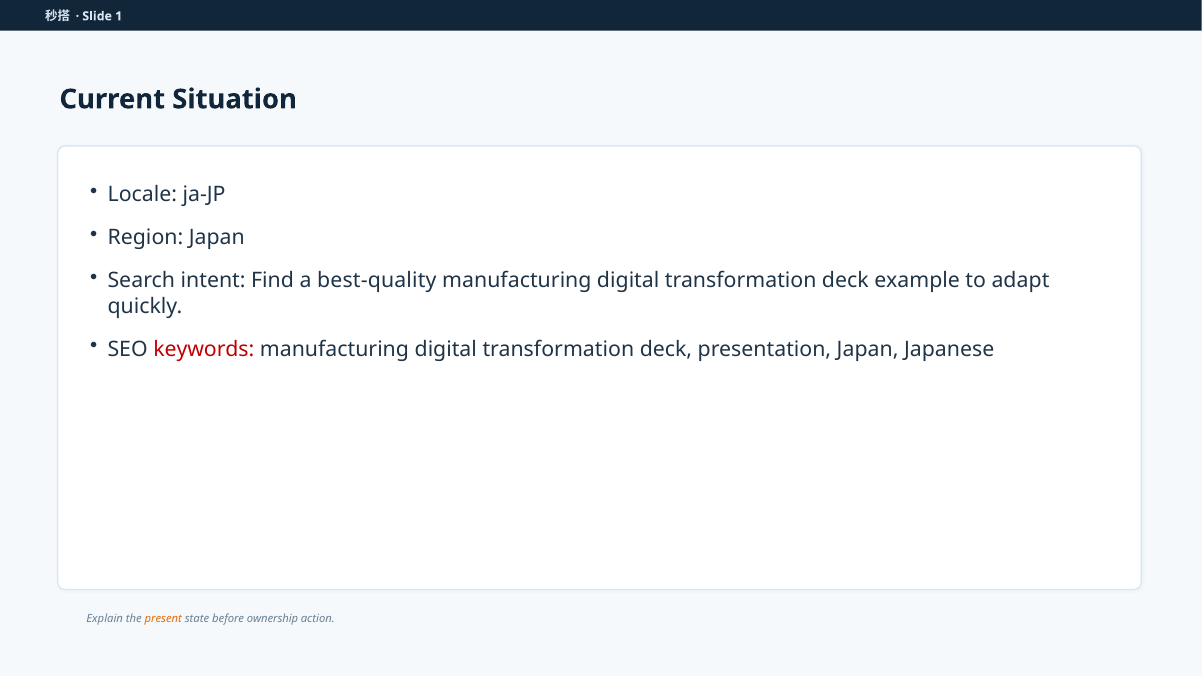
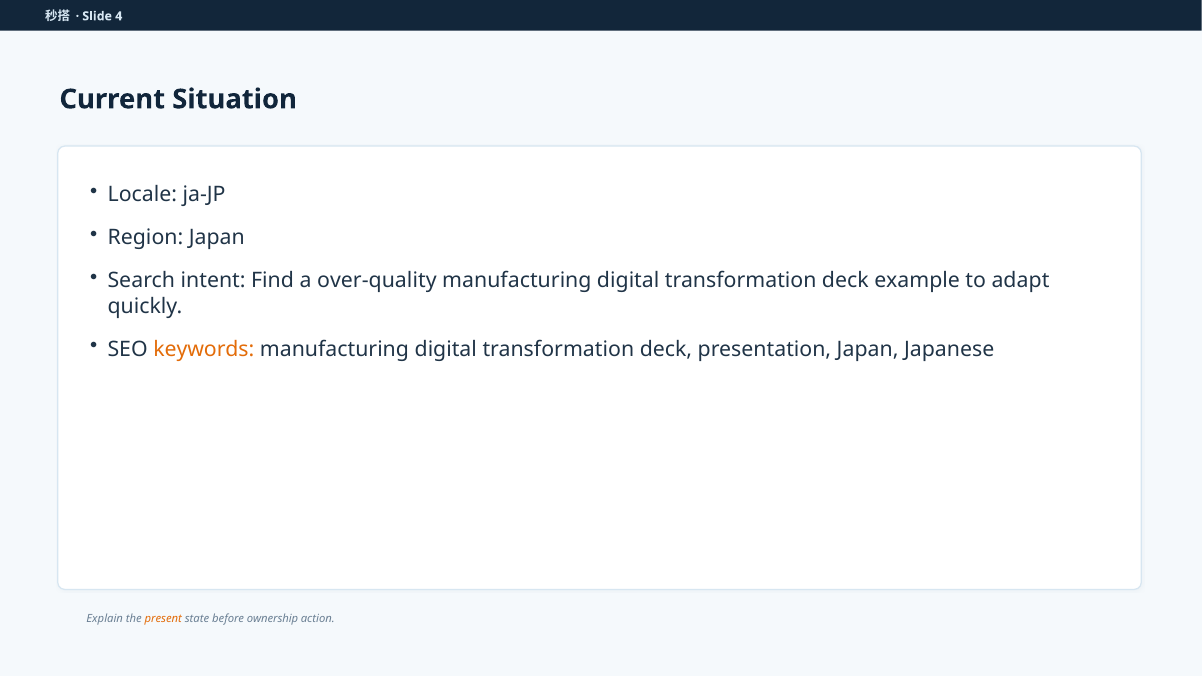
1: 1 -> 4
best-quality: best-quality -> over-quality
keywords colour: red -> orange
